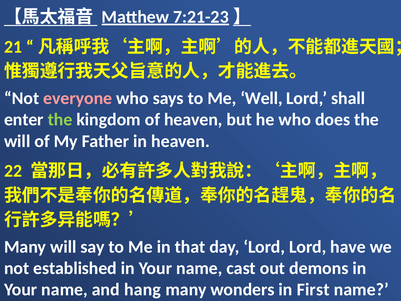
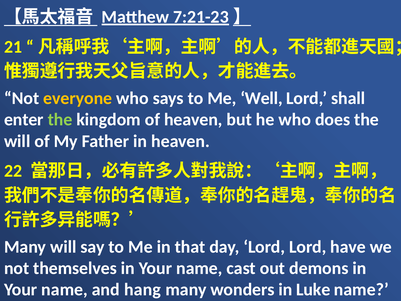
everyone colour: pink -> yellow
established: established -> themselves
First: First -> Luke
